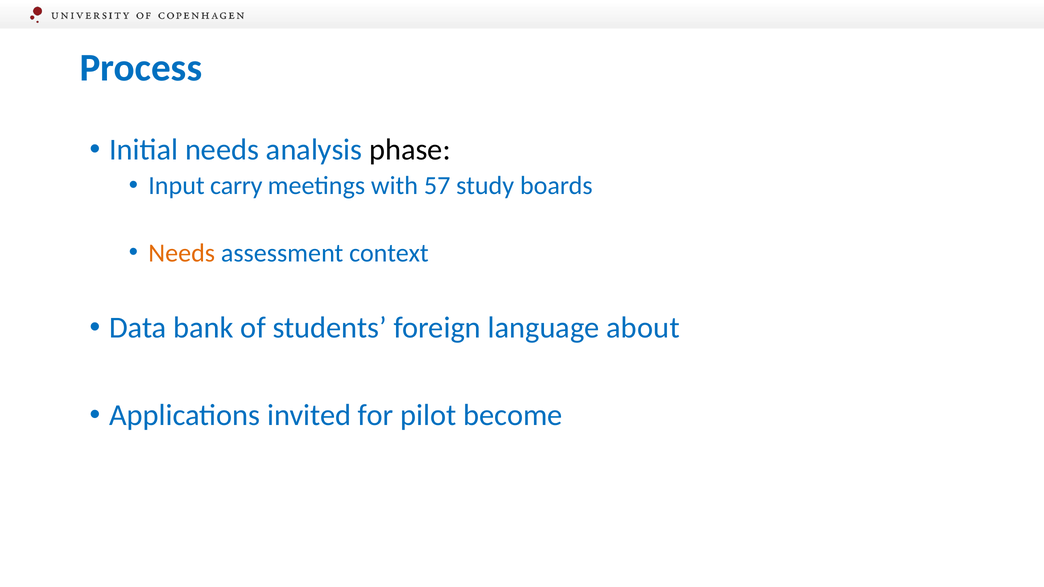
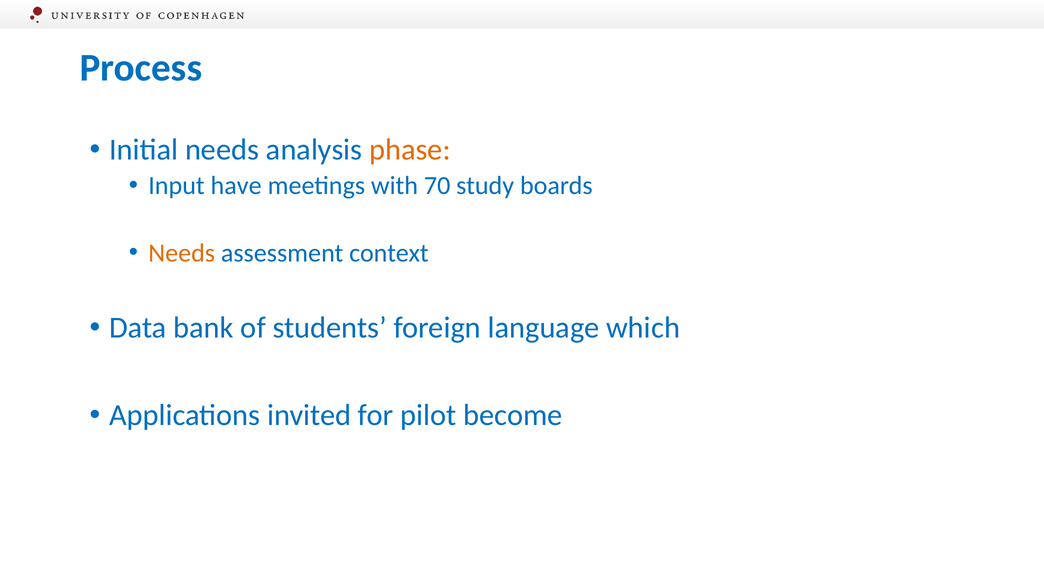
phase colour: black -> orange
carry: carry -> have
57: 57 -> 70
about: about -> which
